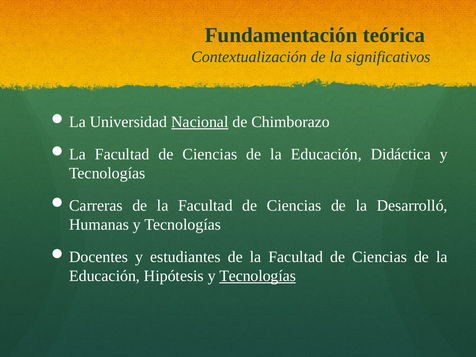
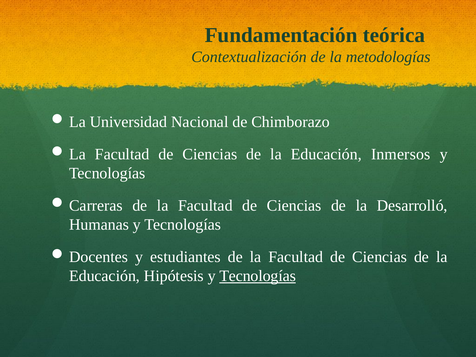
significativos: significativos -> metodologías
Nacional underline: present -> none
Didáctica: Didáctica -> Inmersos
